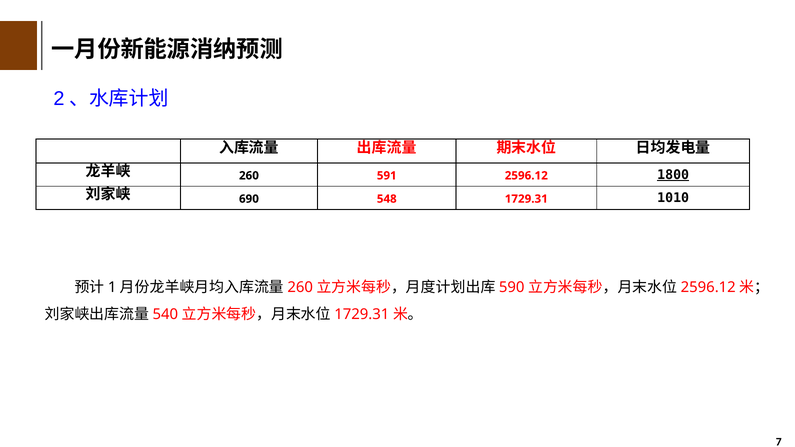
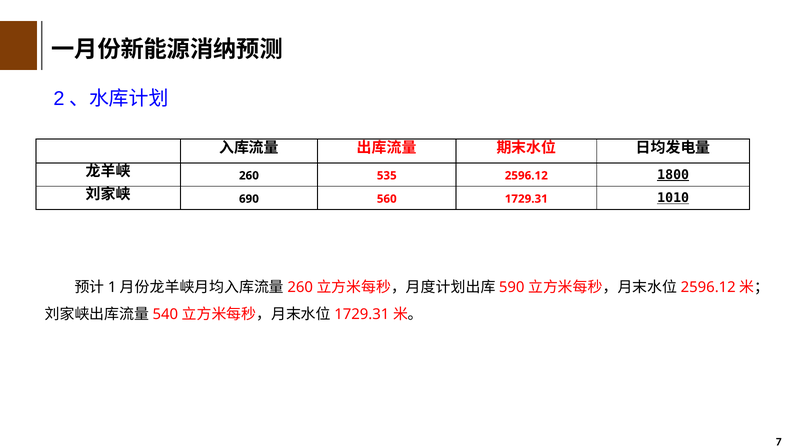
591: 591 -> 535
548: 548 -> 560
1010 underline: none -> present
